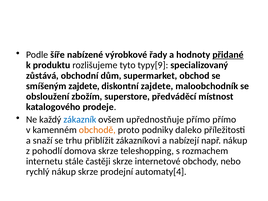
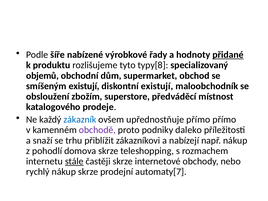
typy[9: typy[9 -> typy[8
zůstává: zůstává -> objemů
smíšeným zajdete: zajdete -> existují
diskontní zajdete: zajdete -> existují
obchodě colour: orange -> purple
stále underline: none -> present
automaty[4: automaty[4 -> automaty[7
